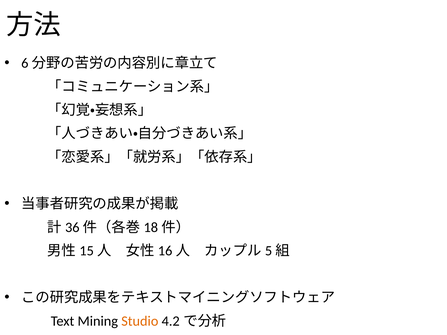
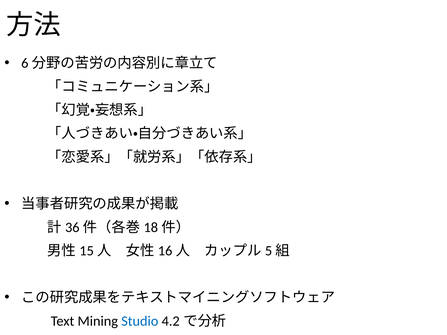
Studio colour: orange -> blue
